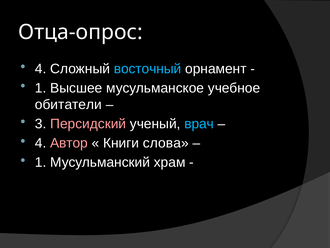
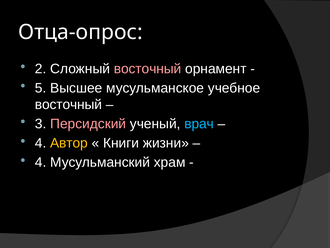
4 at (41, 69): 4 -> 2
восточный at (148, 69) colour: light blue -> pink
1 at (41, 88): 1 -> 5
обитатели at (68, 104): обитатели -> восточный
Автор colour: pink -> yellow
слова: слова -> жизни
1 at (41, 162): 1 -> 4
